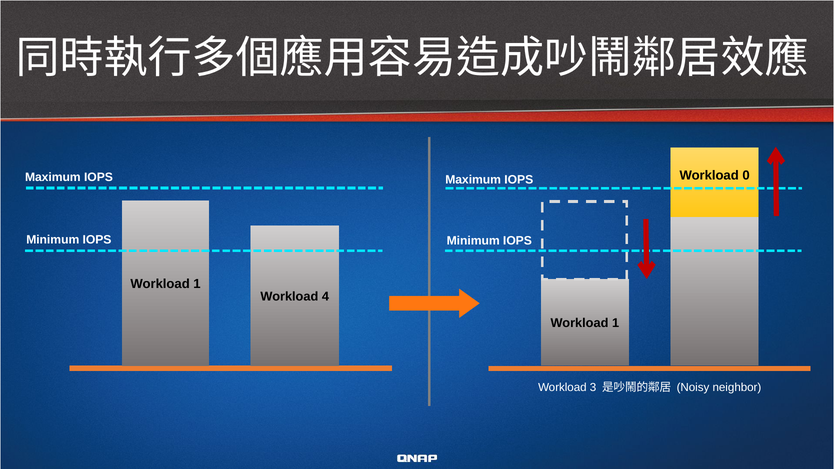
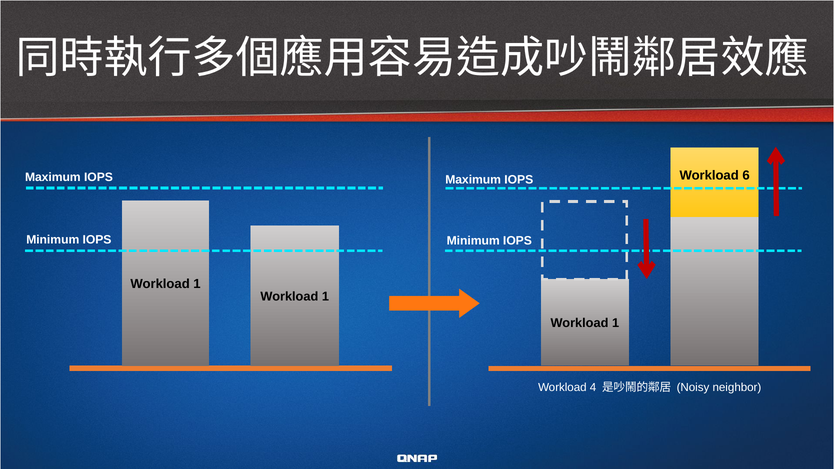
0: 0 -> 6
4 at (325, 297): 4 -> 1
3: 3 -> 4
